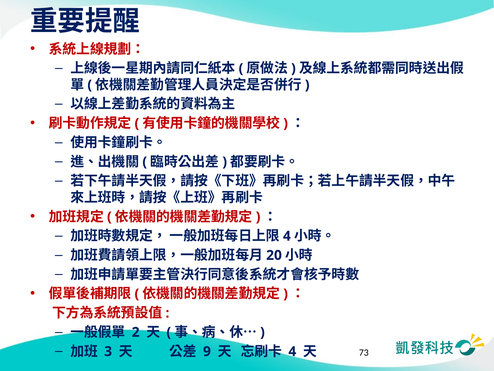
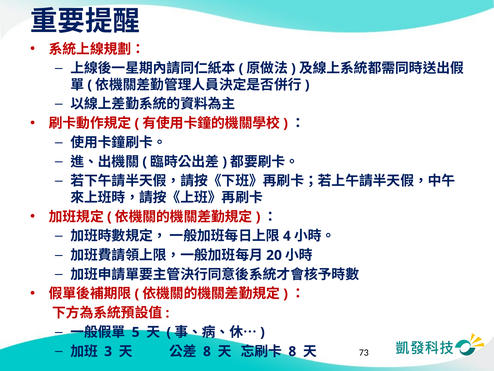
2: 2 -> 5
9 at (207, 351): 9 -> 8
4 at (292, 351): 4 -> 8
